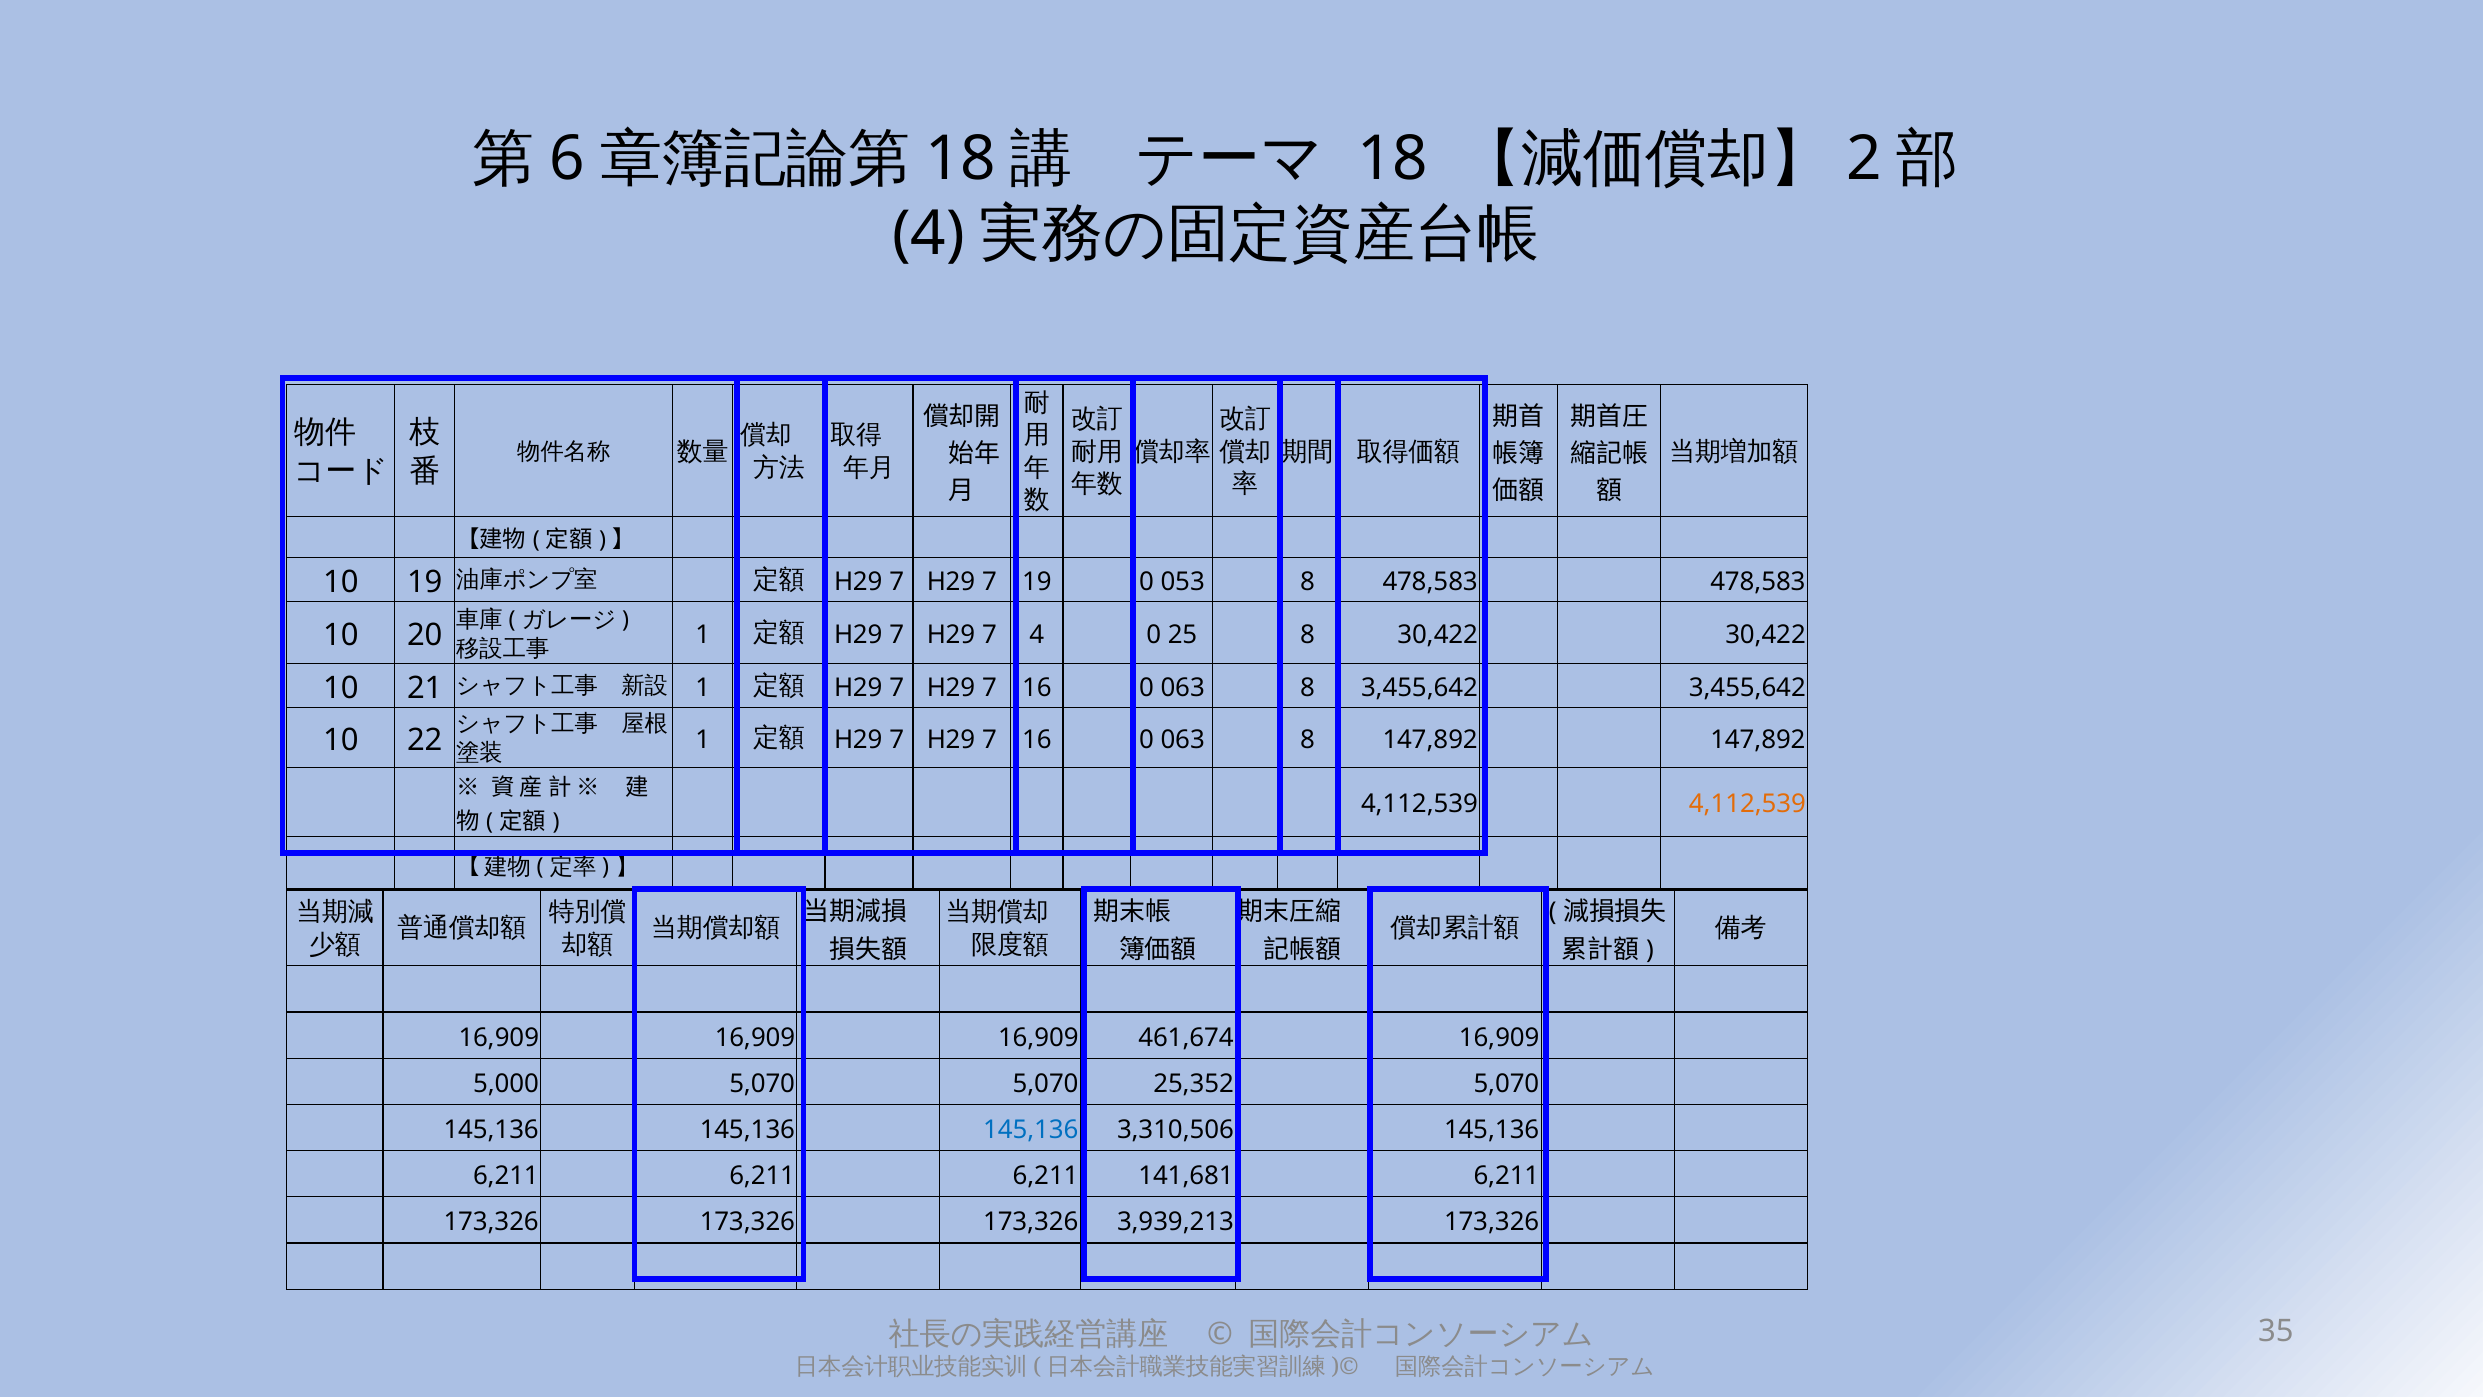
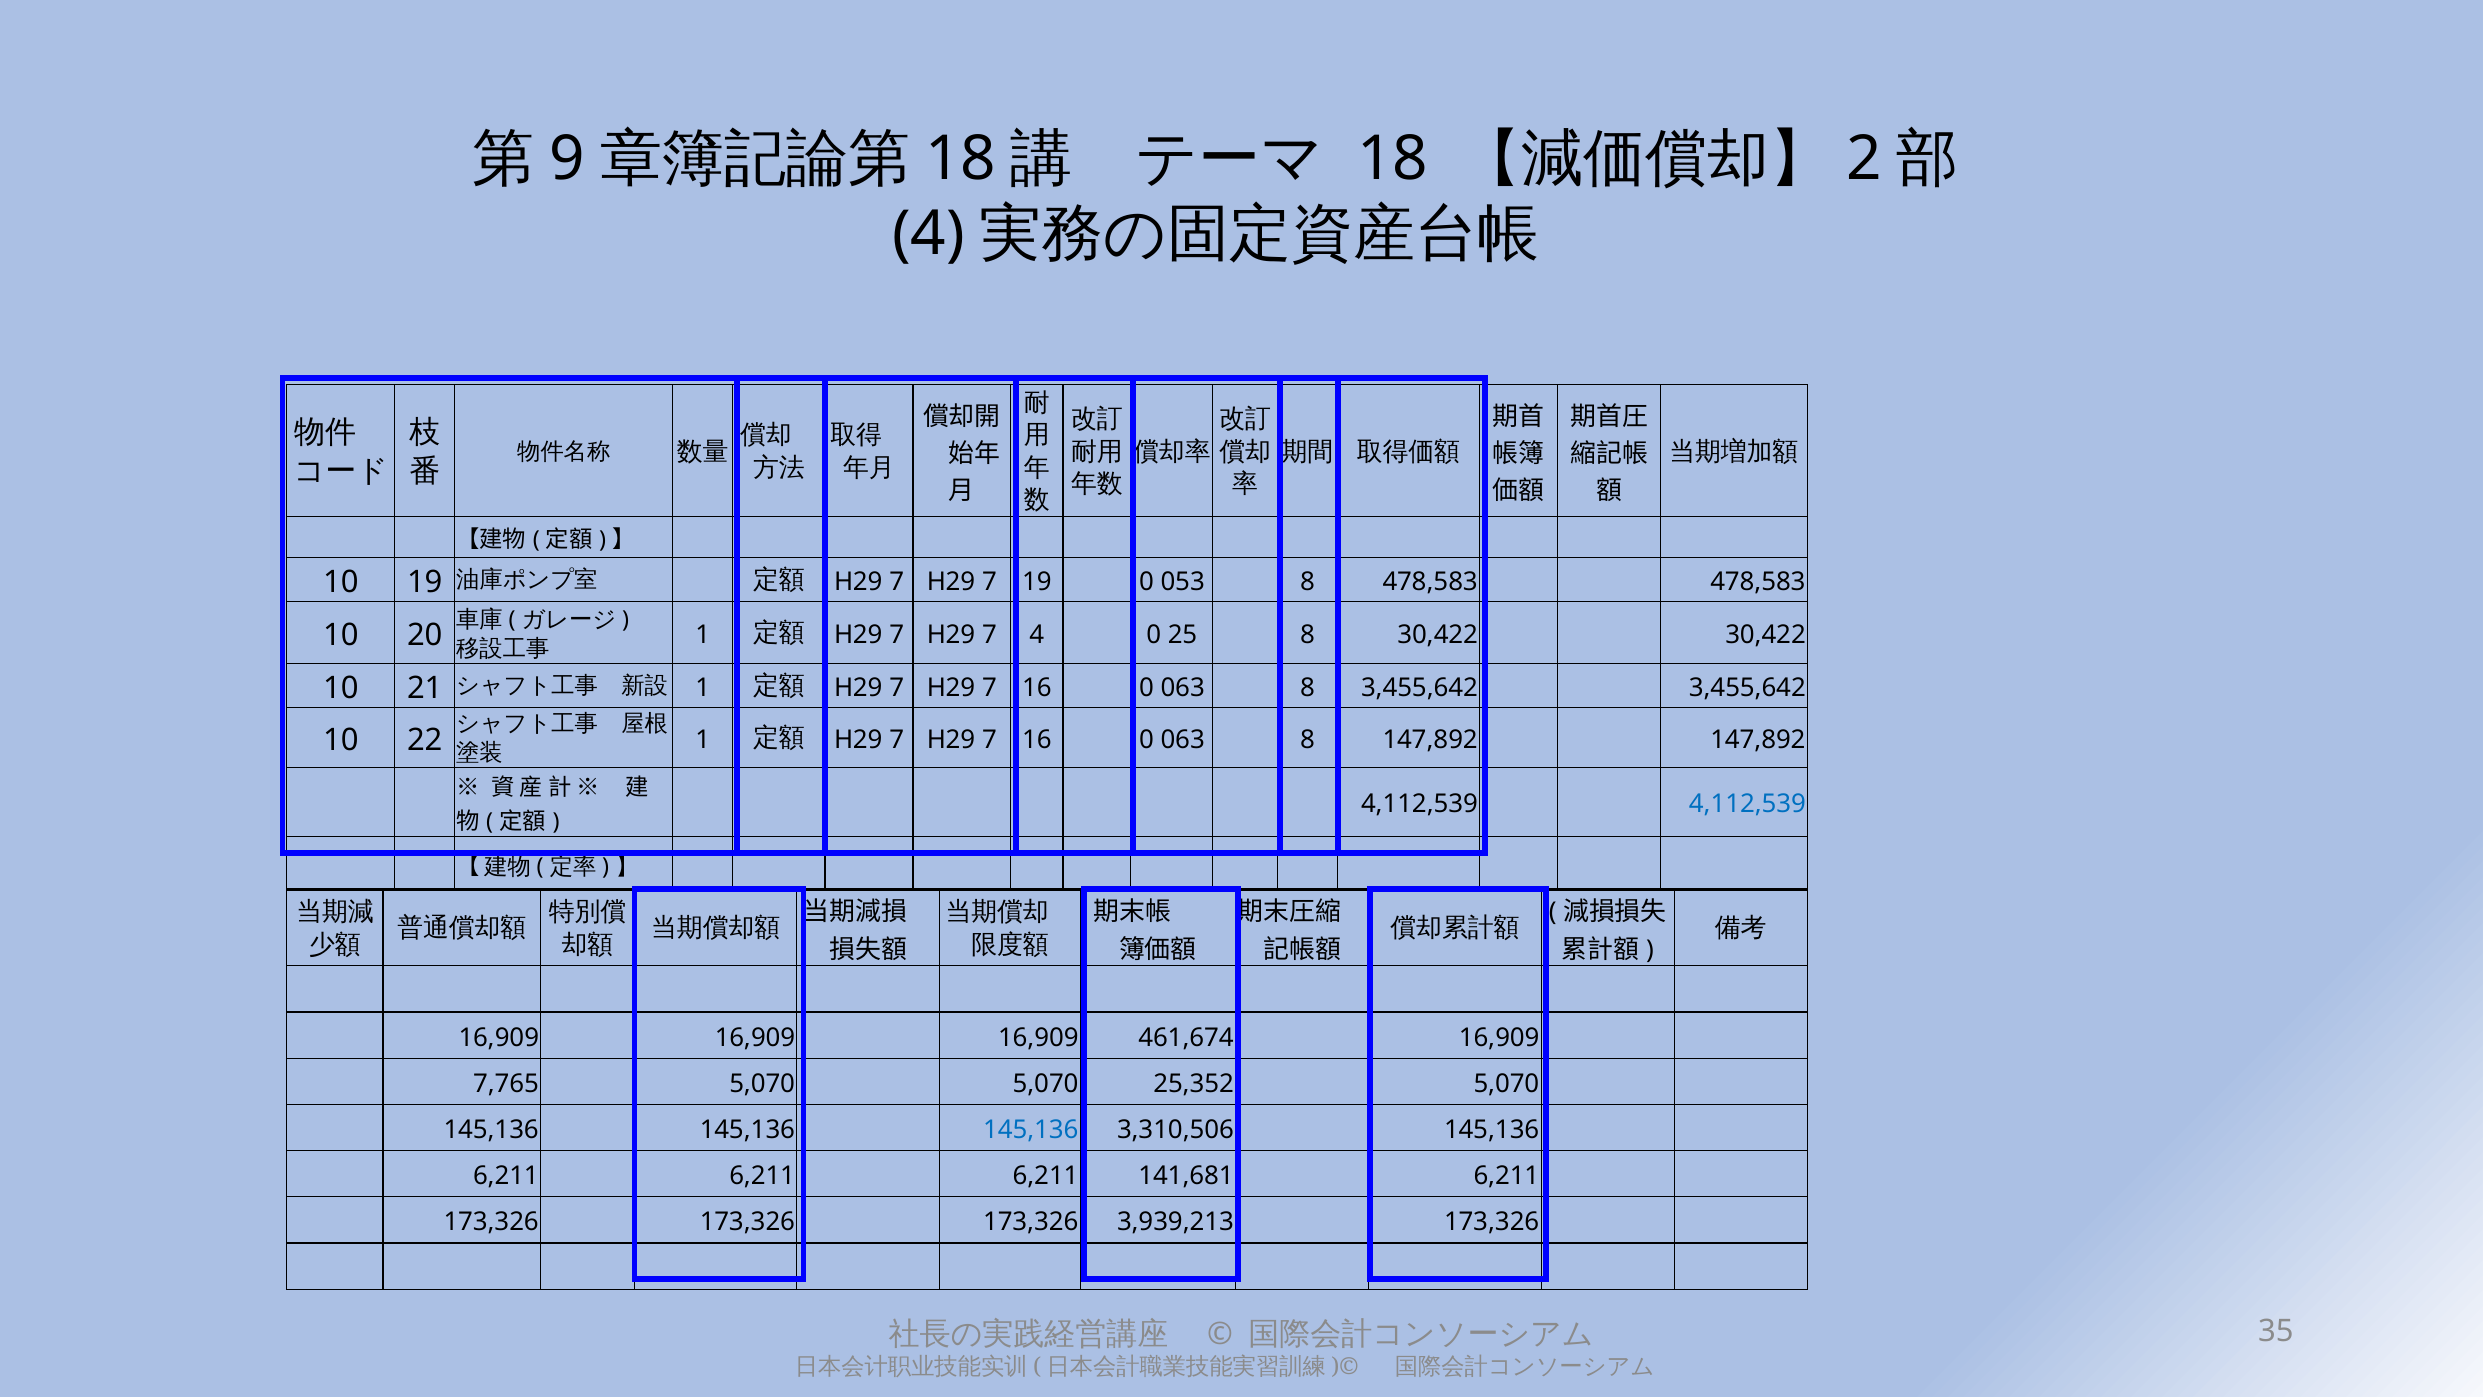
6: 6 -> 9
4,112,539 at (1747, 804) colour: orange -> blue
5,000: 5,000 -> 7,765
